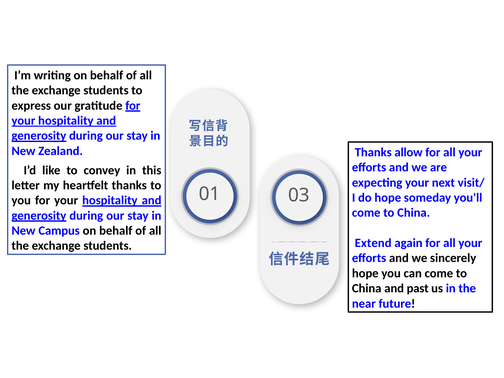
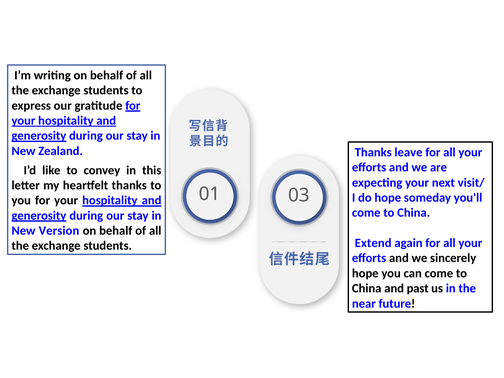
allow: allow -> leave
Campus: Campus -> Version
